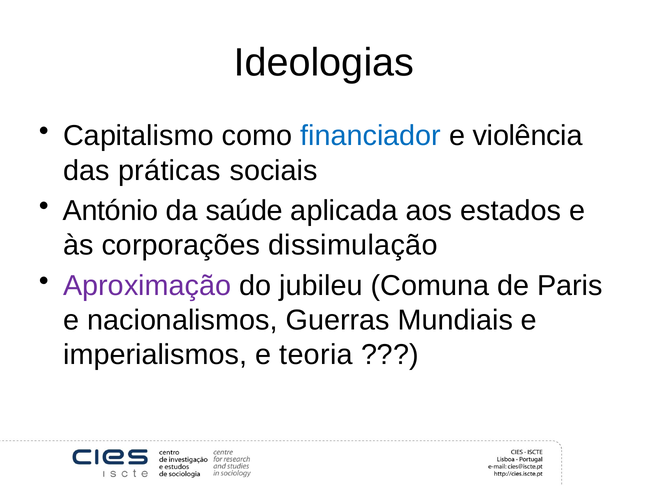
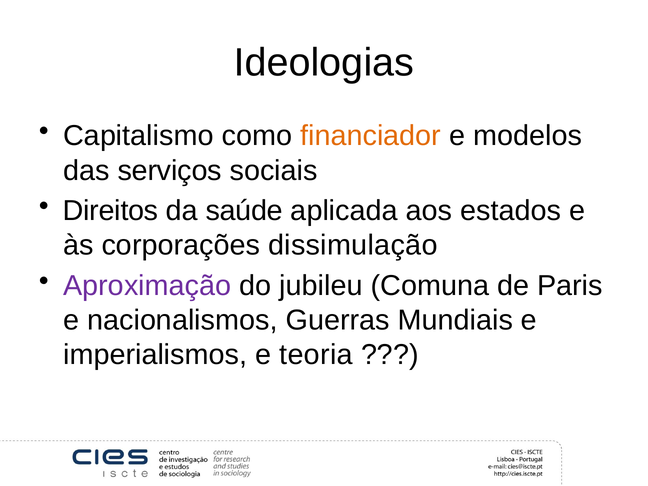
financiador colour: blue -> orange
violência: violência -> modelos
práticas: práticas -> serviços
António: António -> Direitos
